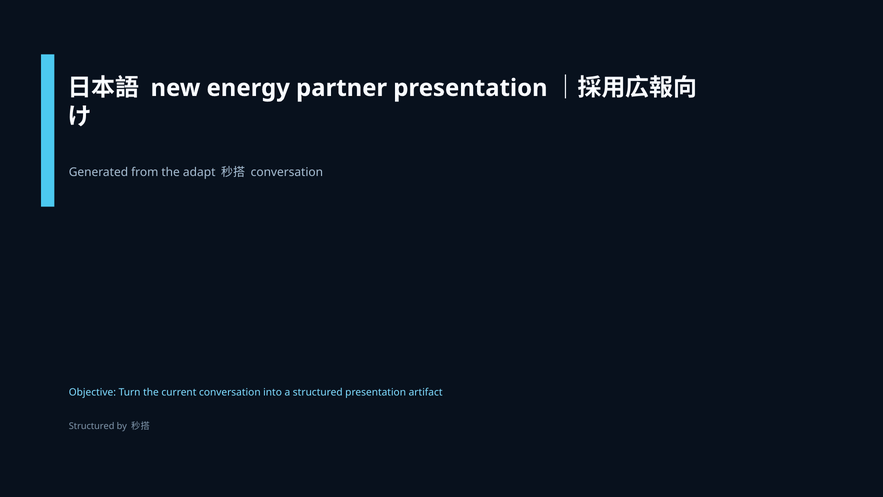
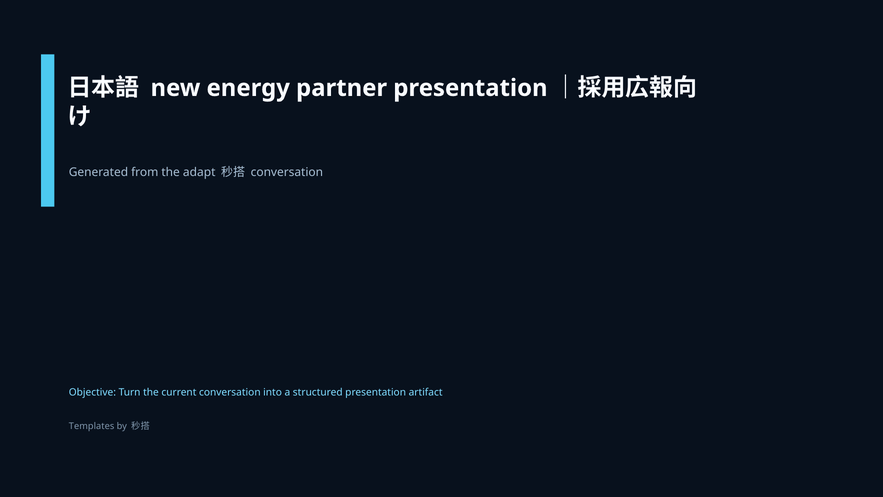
Structured at (92, 426): Structured -> Templates
